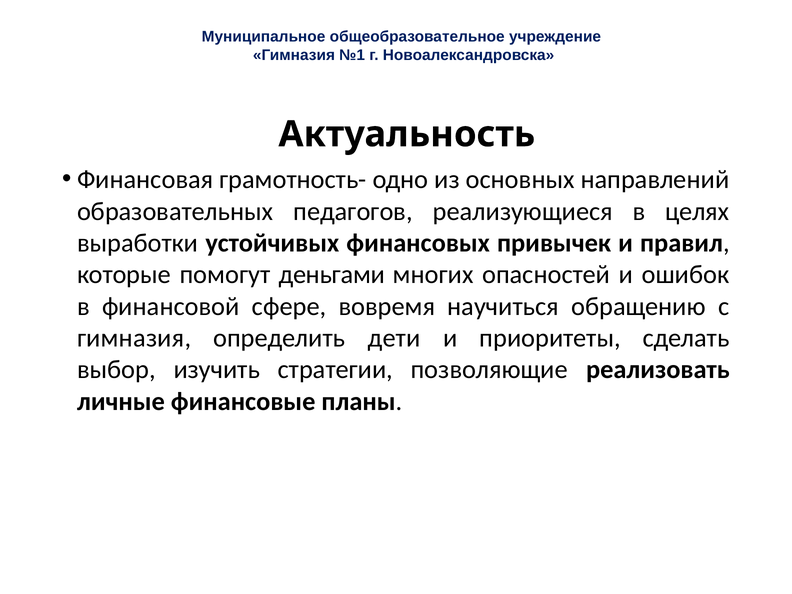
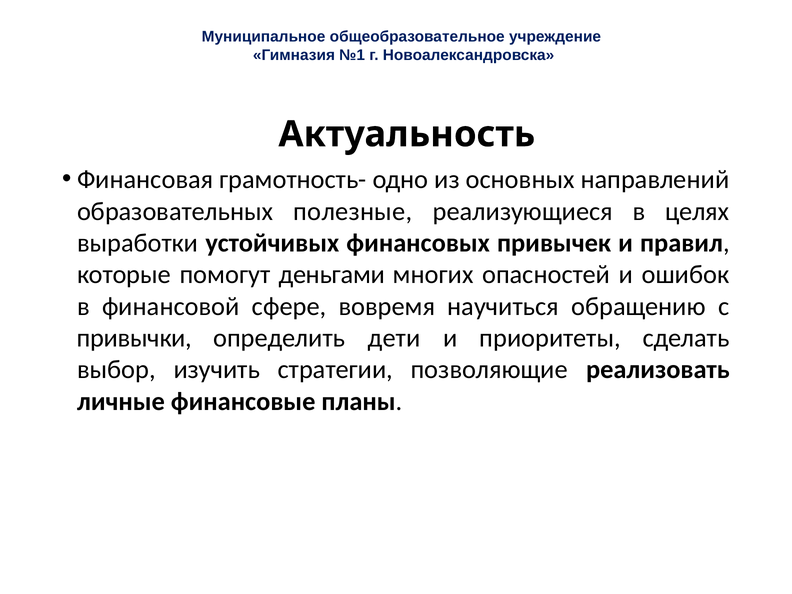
педагогов: педагогов -> полезные
гимназия at (134, 338): гимназия -> привычки
